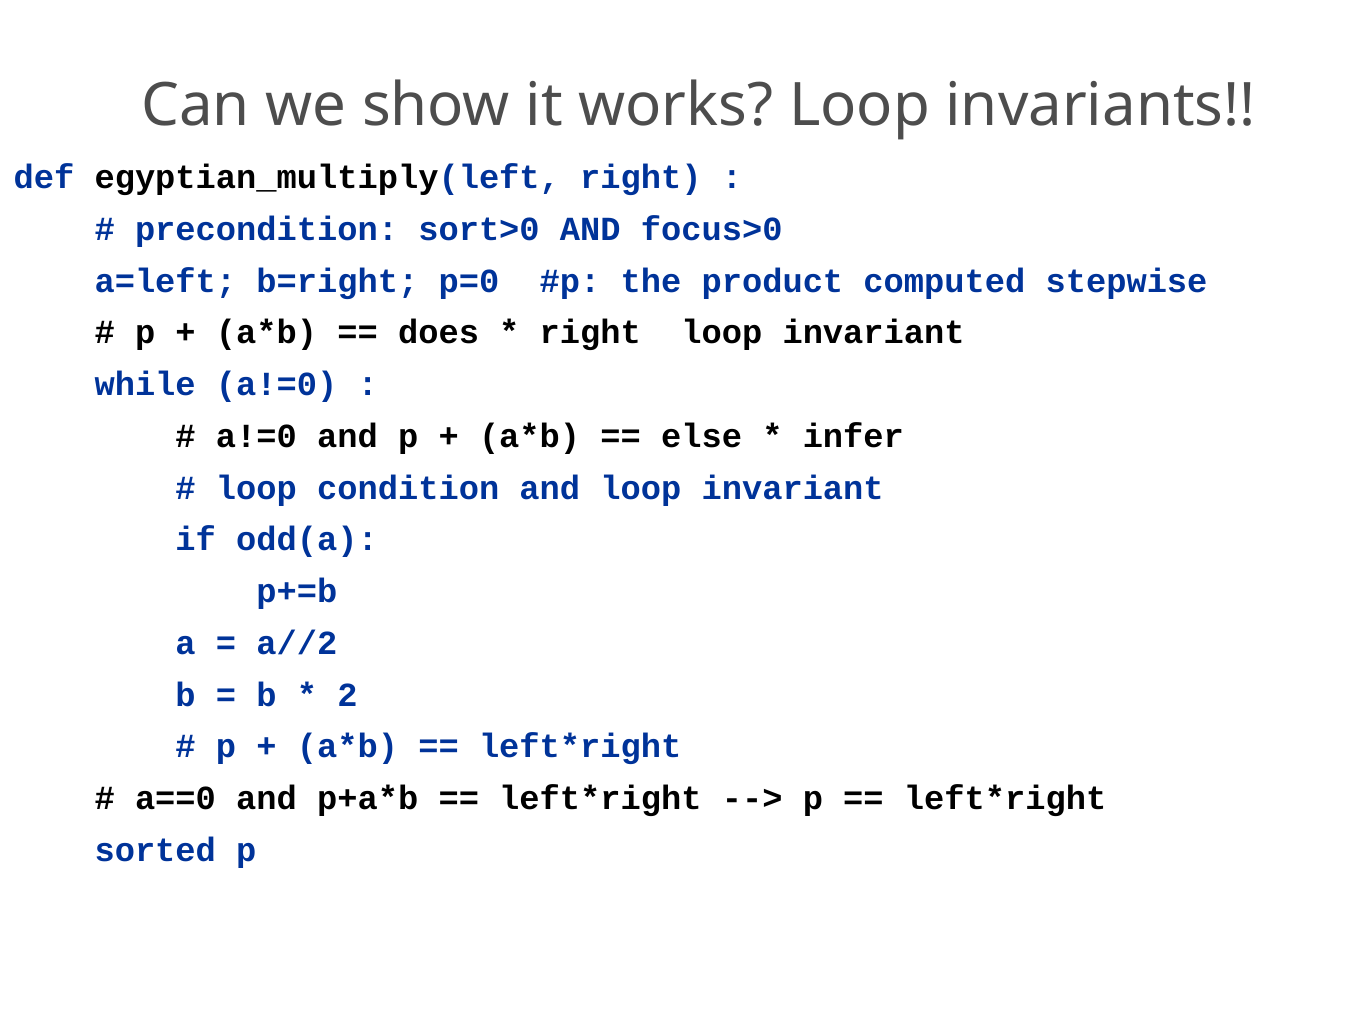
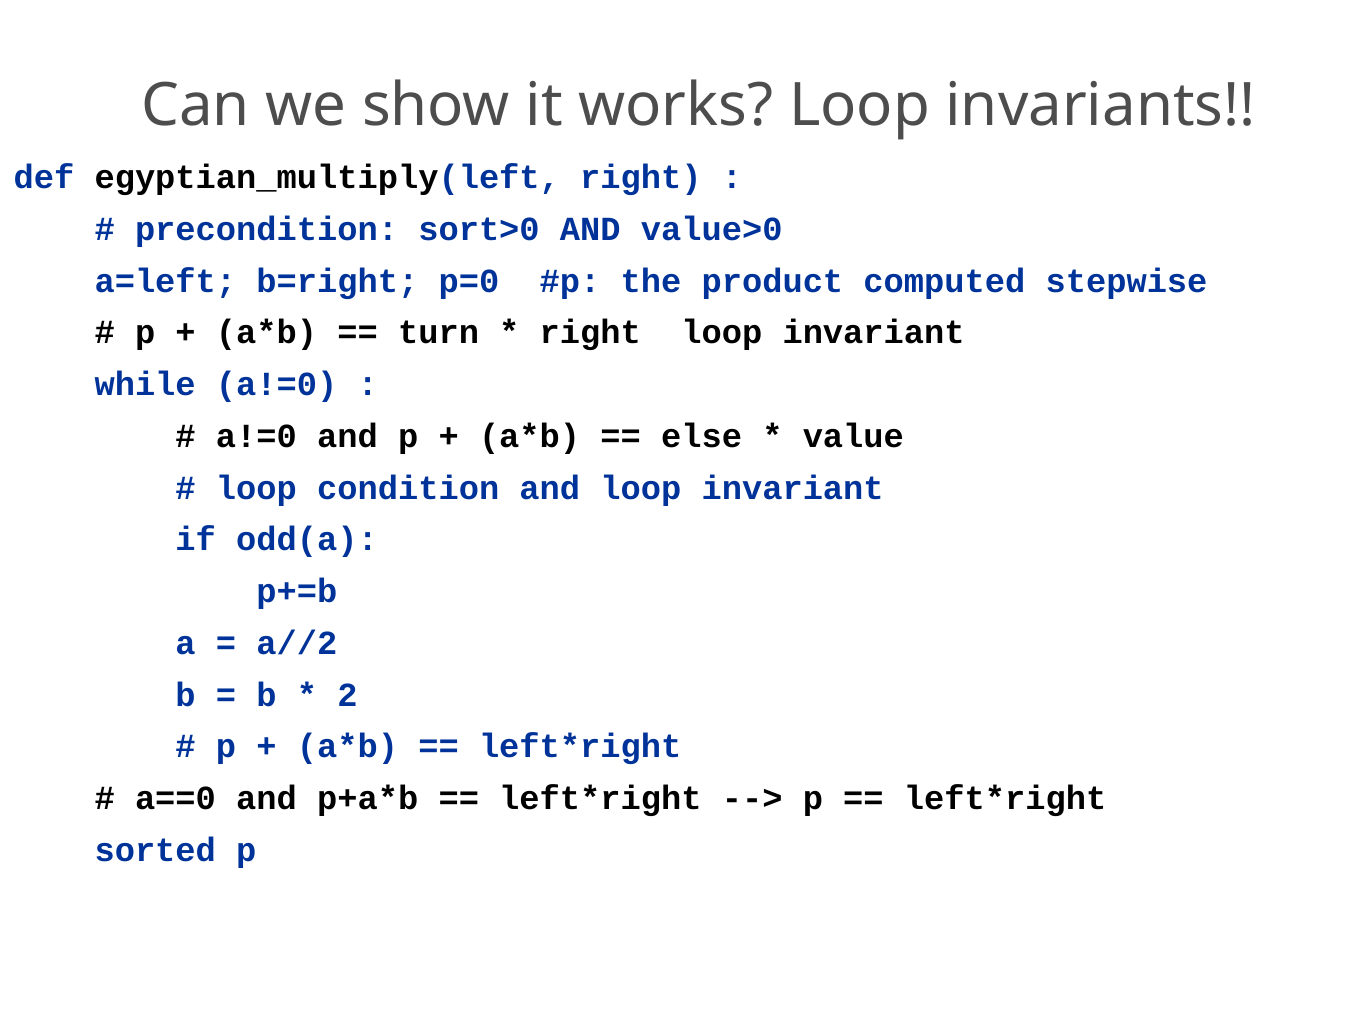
focus>0: focus>0 -> value>0
does: does -> turn
infer: infer -> value
